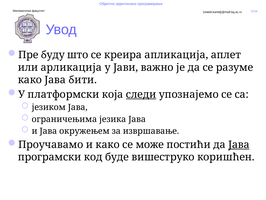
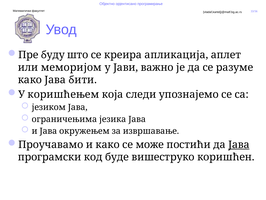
аpликација: аpликација -> меморијом
платформски: платформски -> коришћењем
следи underline: present -> none
